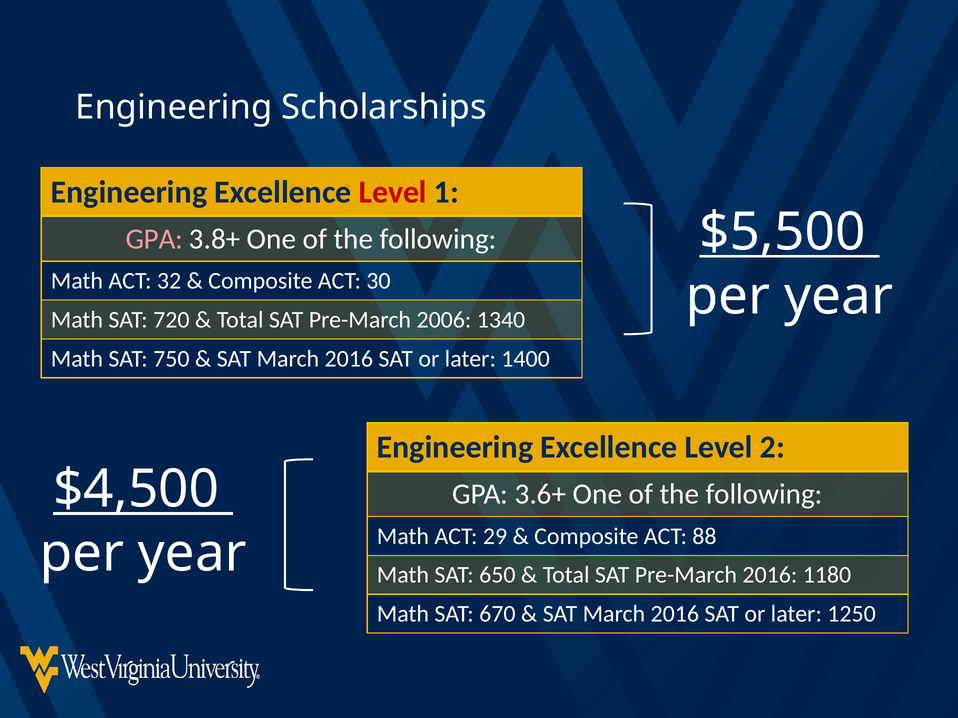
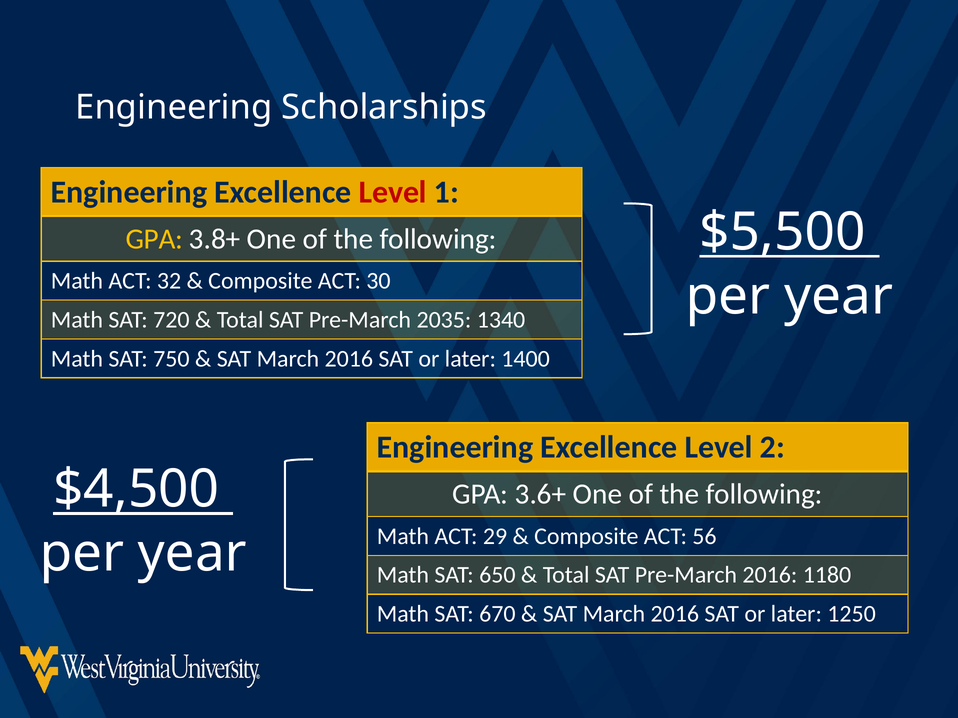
GPA at (154, 239) colour: pink -> yellow
2006: 2006 -> 2035
88: 88 -> 56
